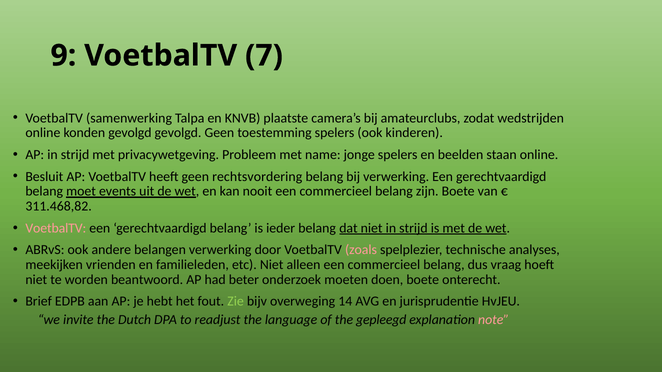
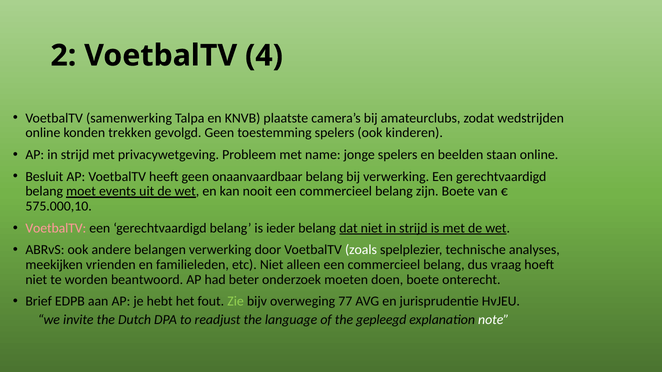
9: 9 -> 2
7: 7 -> 4
konden gevolgd: gevolgd -> trekken
rechtsvordering: rechtsvordering -> onaanvaardbaar
311.468,82: 311.468,82 -> 575.000,10
zoals colour: pink -> white
14: 14 -> 77
note colour: pink -> white
